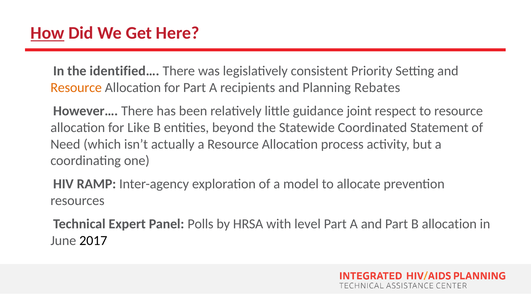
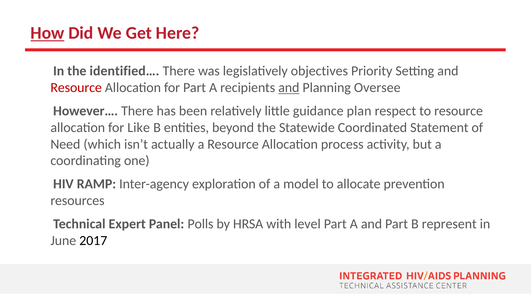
consistent: consistent -> objectives
Resource at (76, 88) colour: orange -> red
and at (289, 88) underline: none -> present
Rebates: Rebates -> Oversee
joint: joint -> plan
B allocation: allocation -> represent
